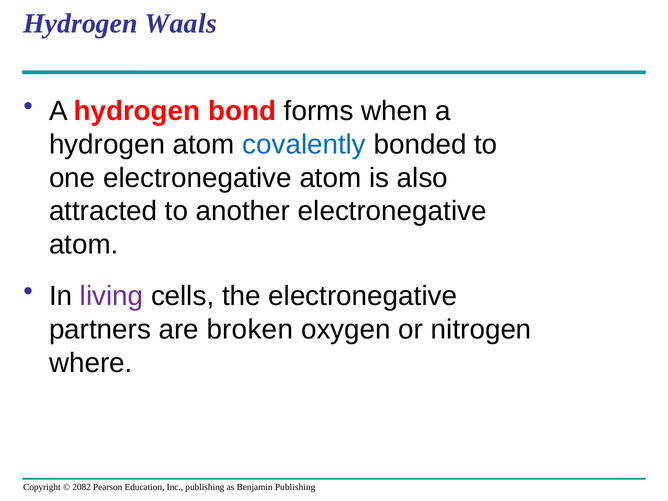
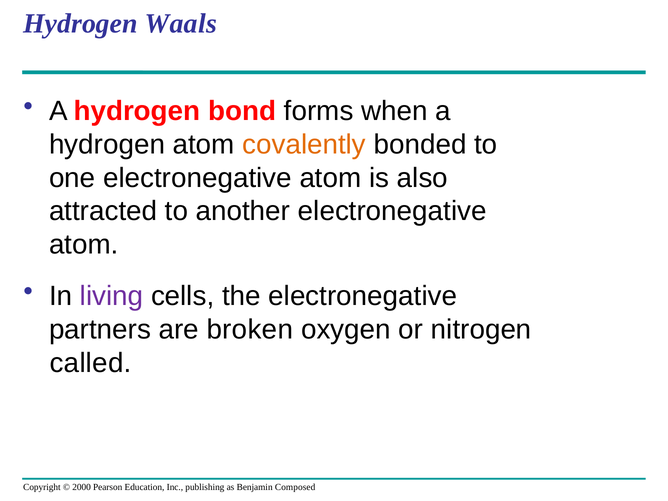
covalently colour: blue -> orange
where: where -> called
2082: 2082 -> 2000
Benjamin Publishing: Publishing -> Composed
